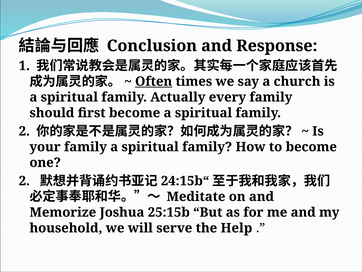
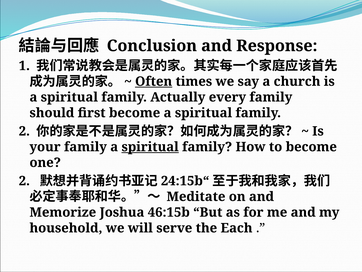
spiritual at (150, 147) underline: none -> present
25:15b: 25:15b -> 46:15b
Help: Help -> Each
